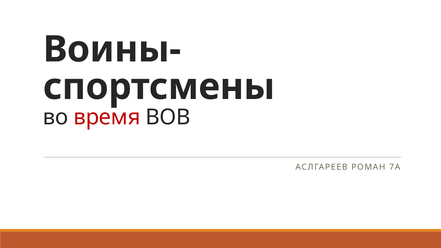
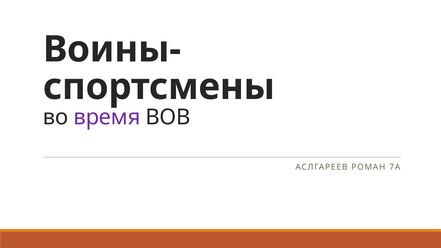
время colour: red -> purple
